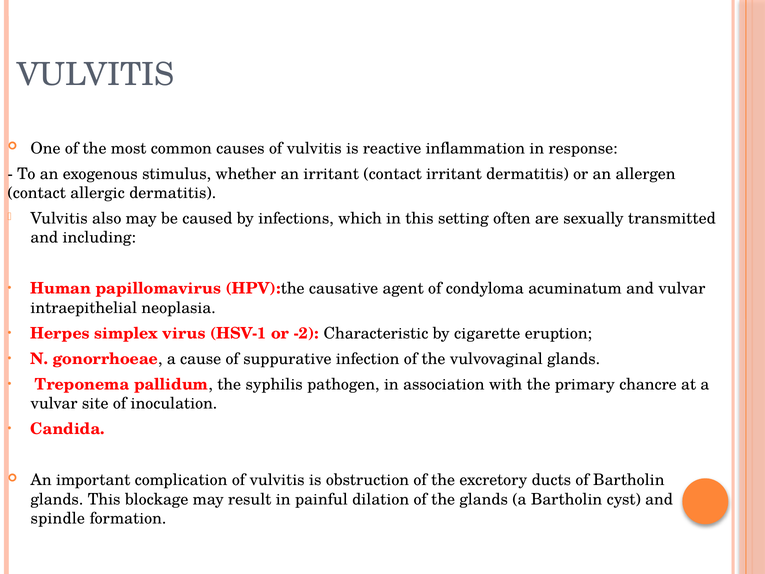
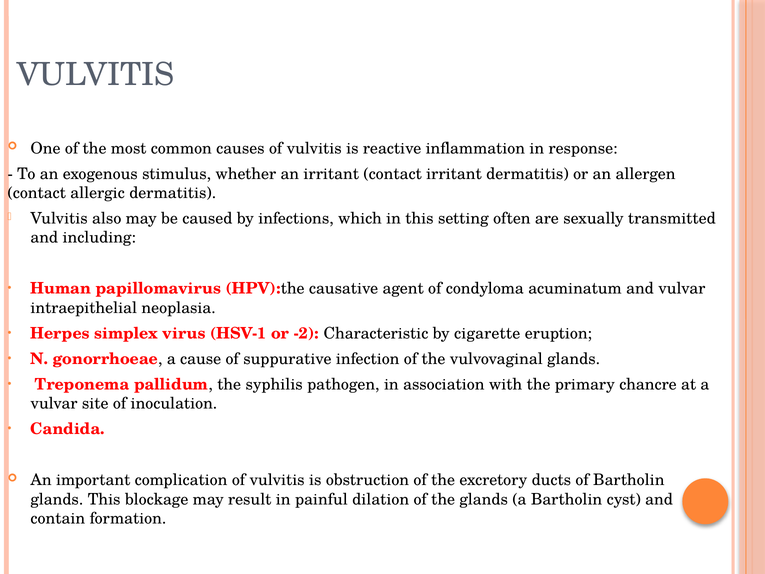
spindle: spindle -> contain
